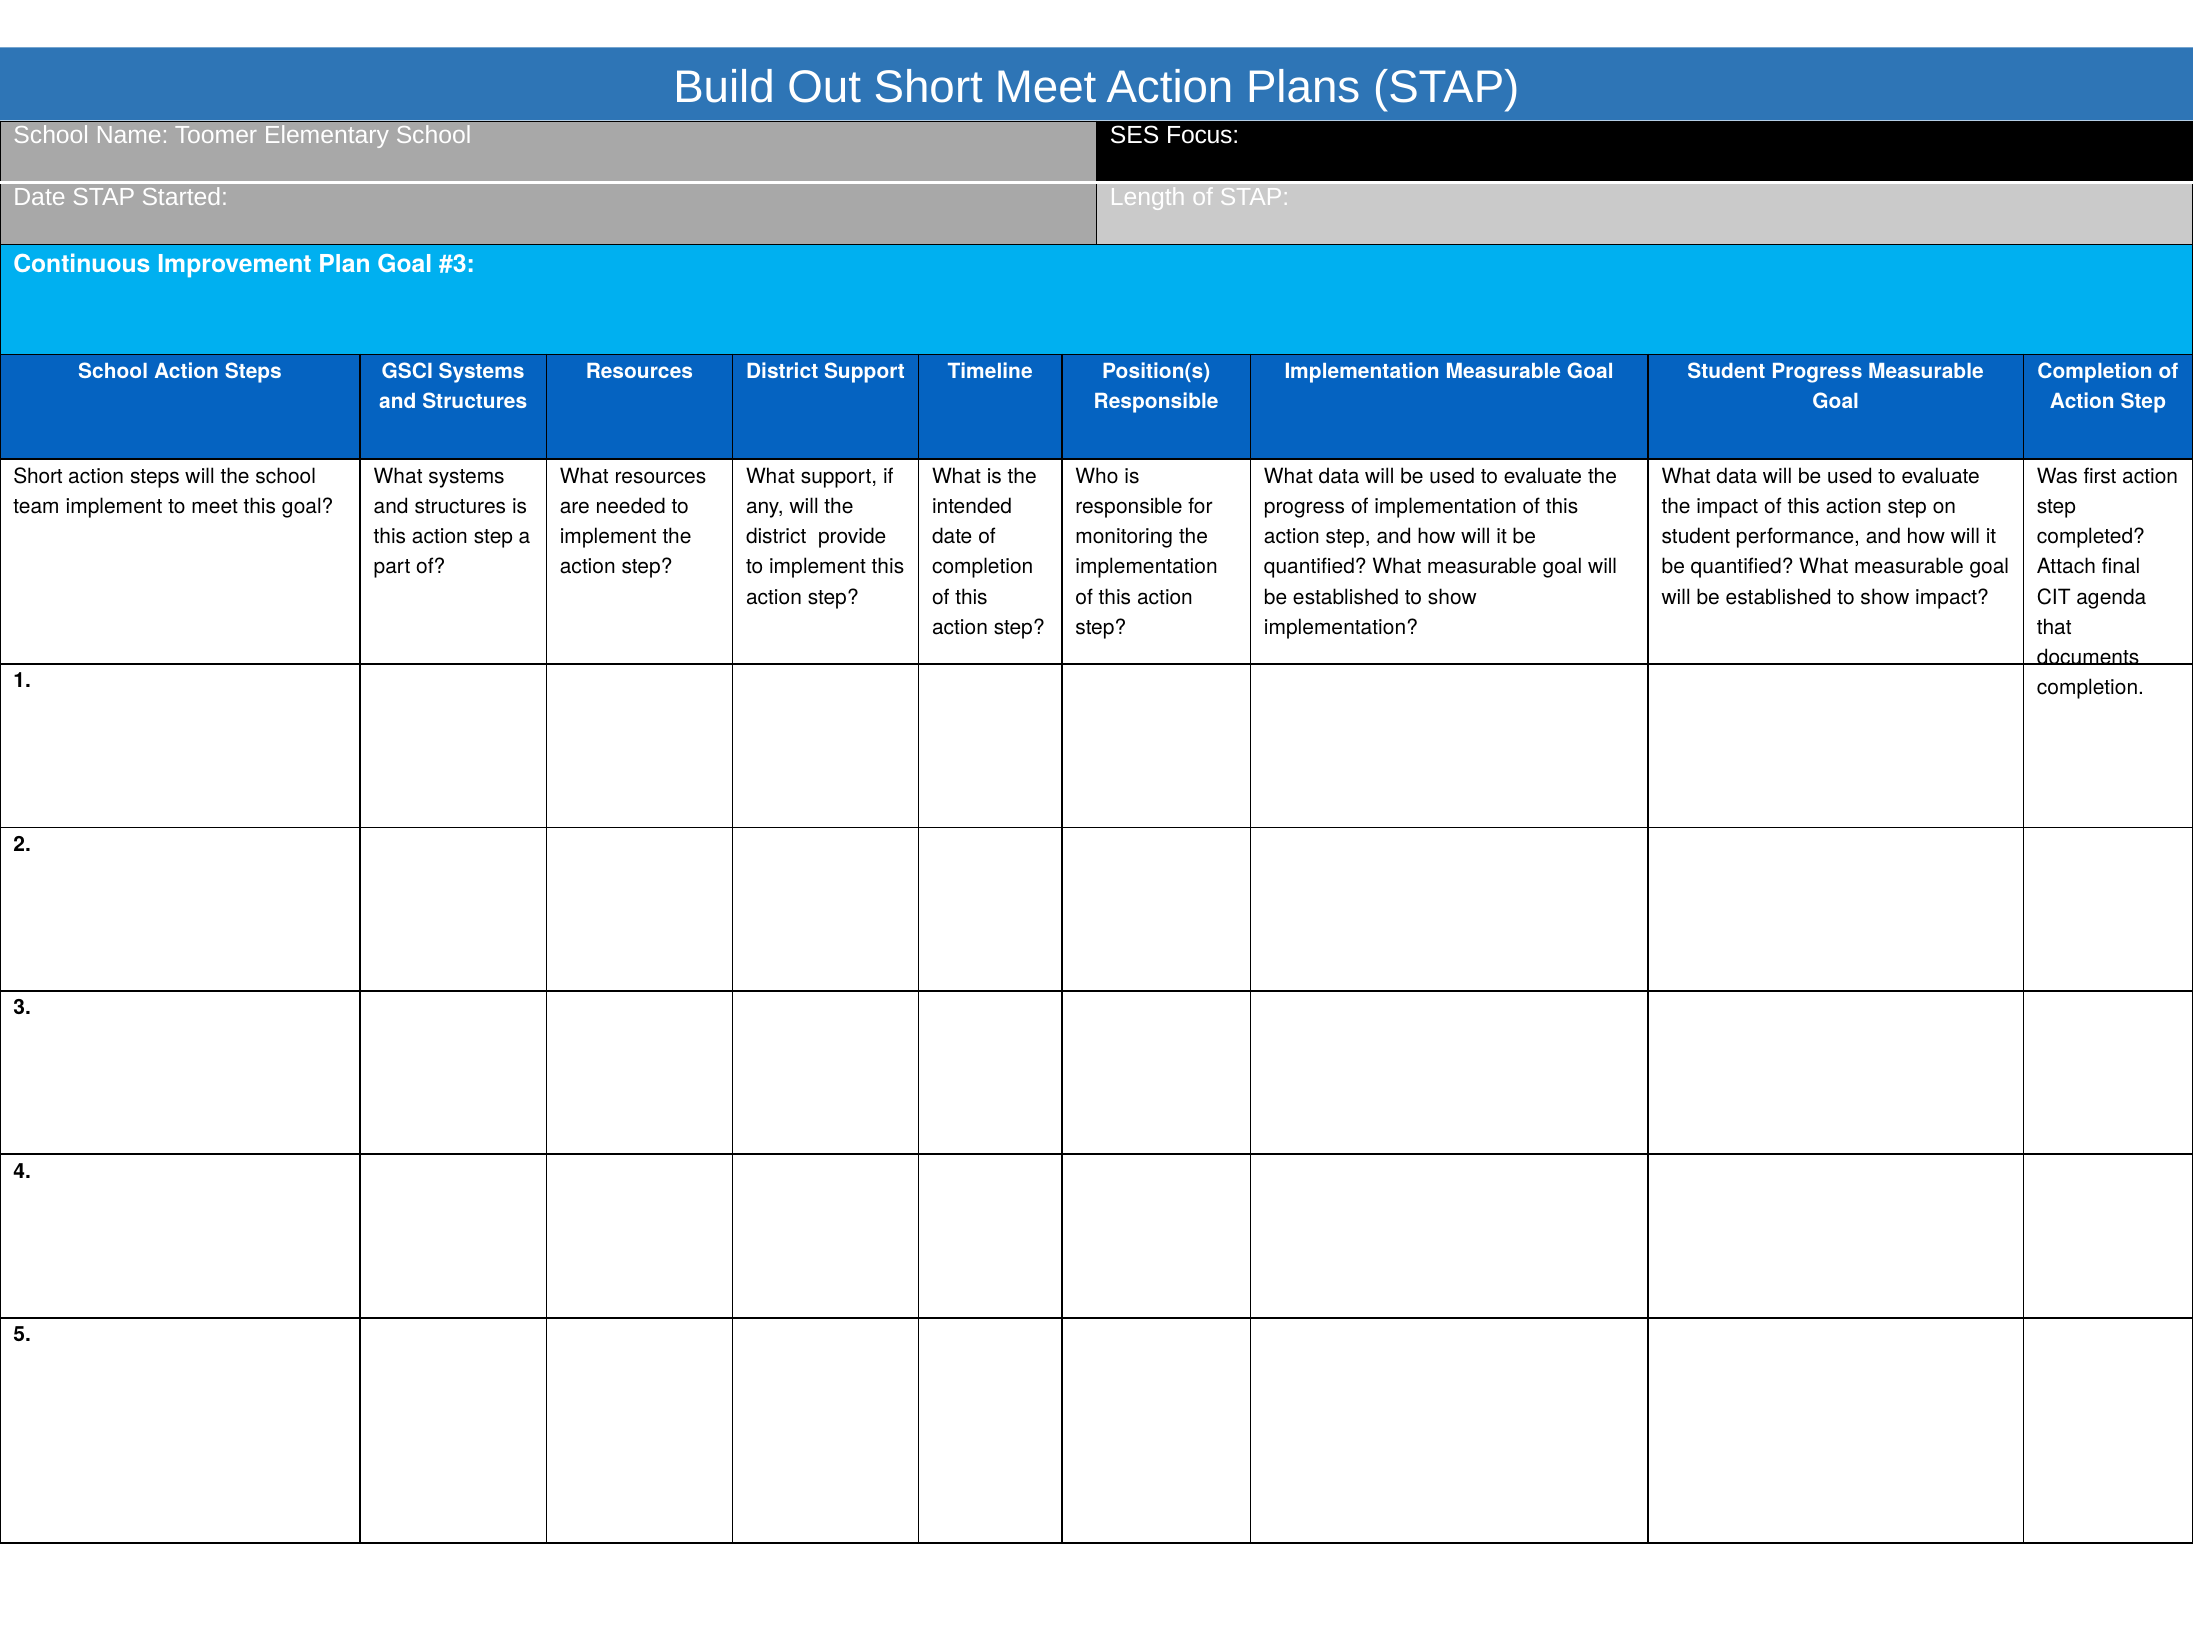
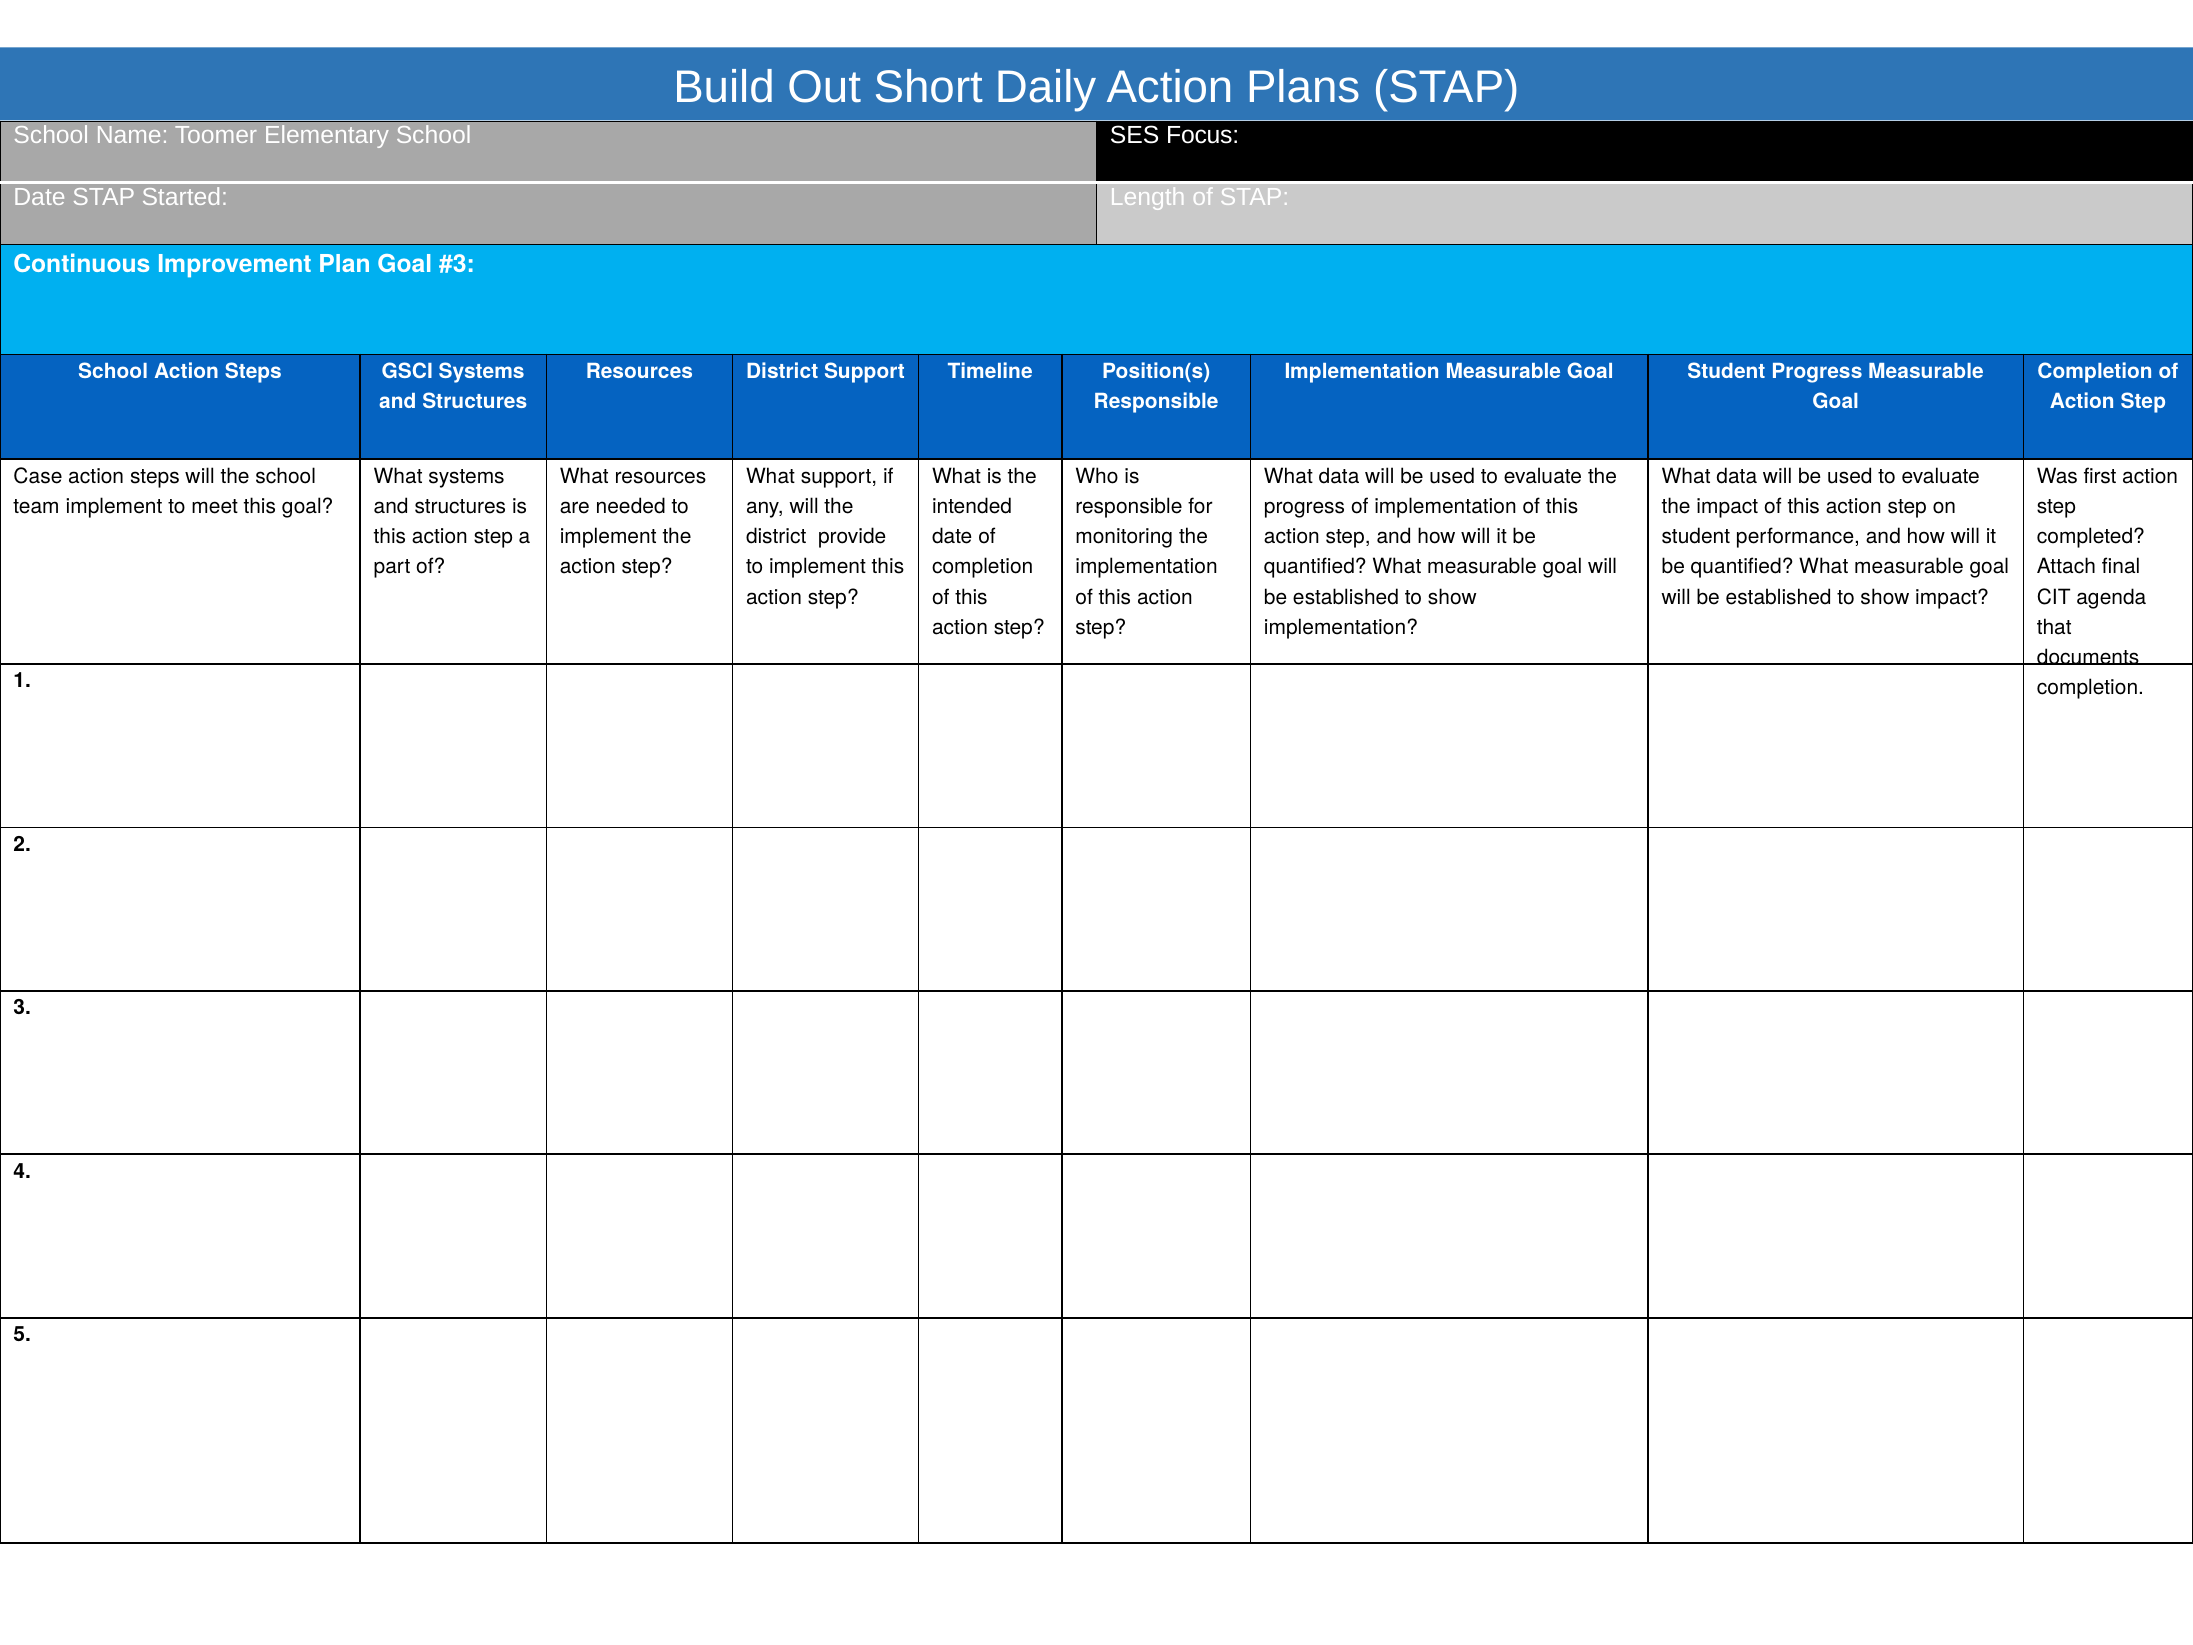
Short Meet: Meet -> Daily
Short at (38, 476): Short -> Case
